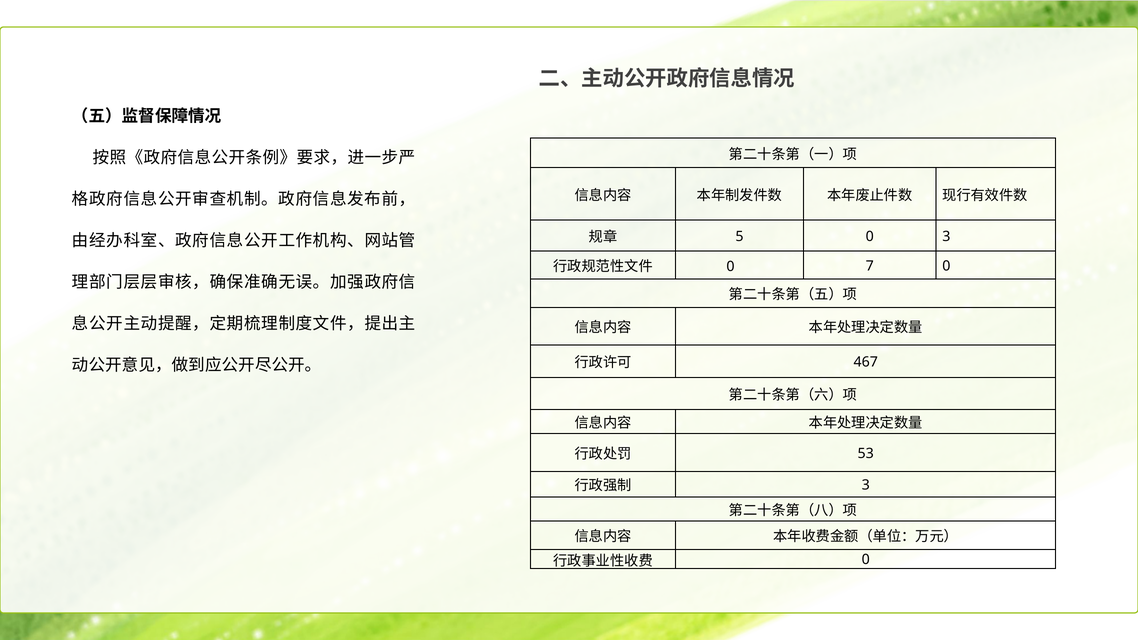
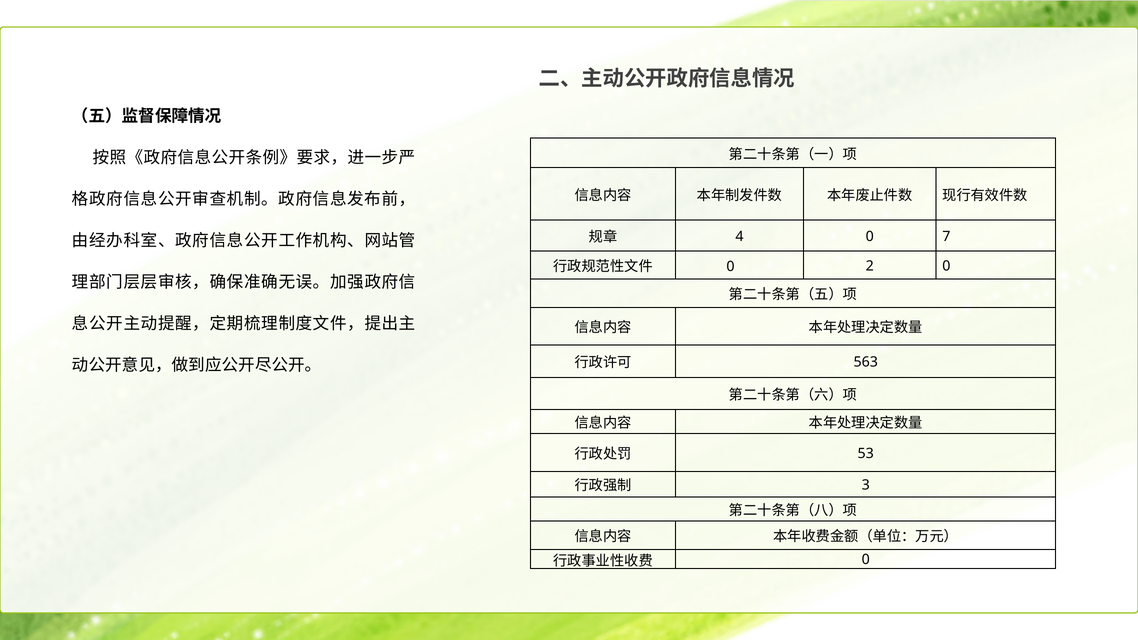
5: 5 -> 4
0 3: 3 -> 7
7: 7 -> 2
467: 467 -> 563
